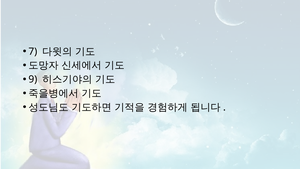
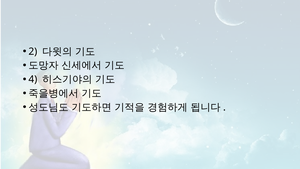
7: 7 -> 2
9: 9 -> 4
